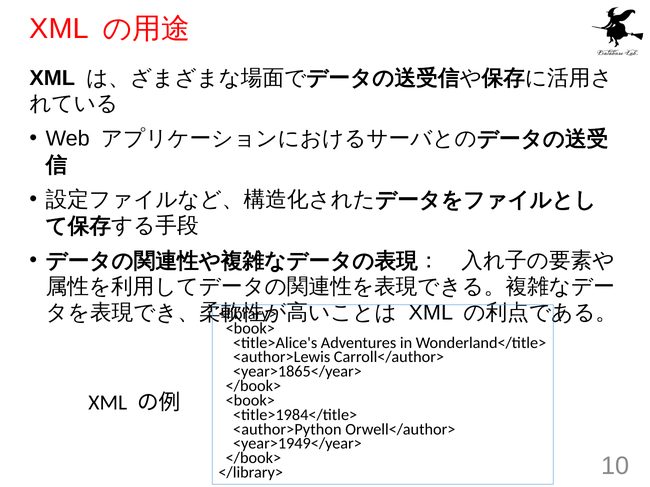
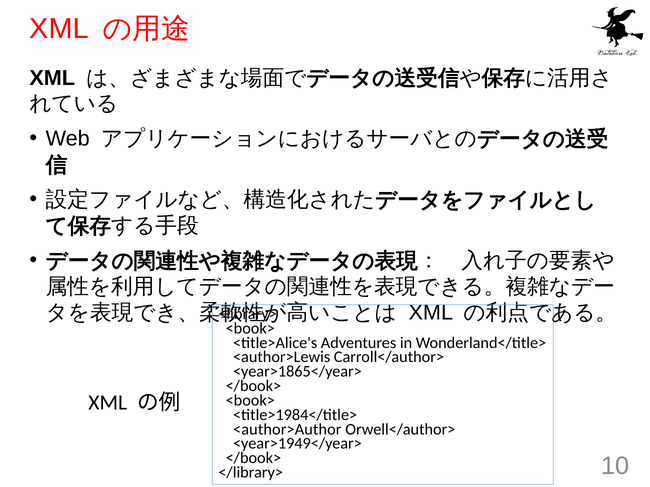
<author>Python: <author>Python -> <author>Author
